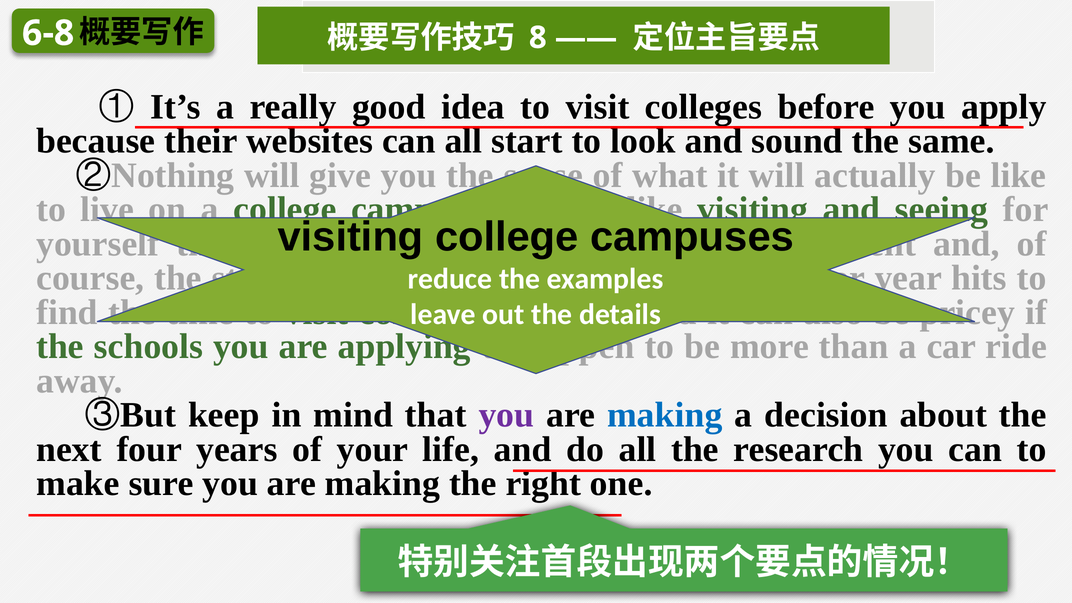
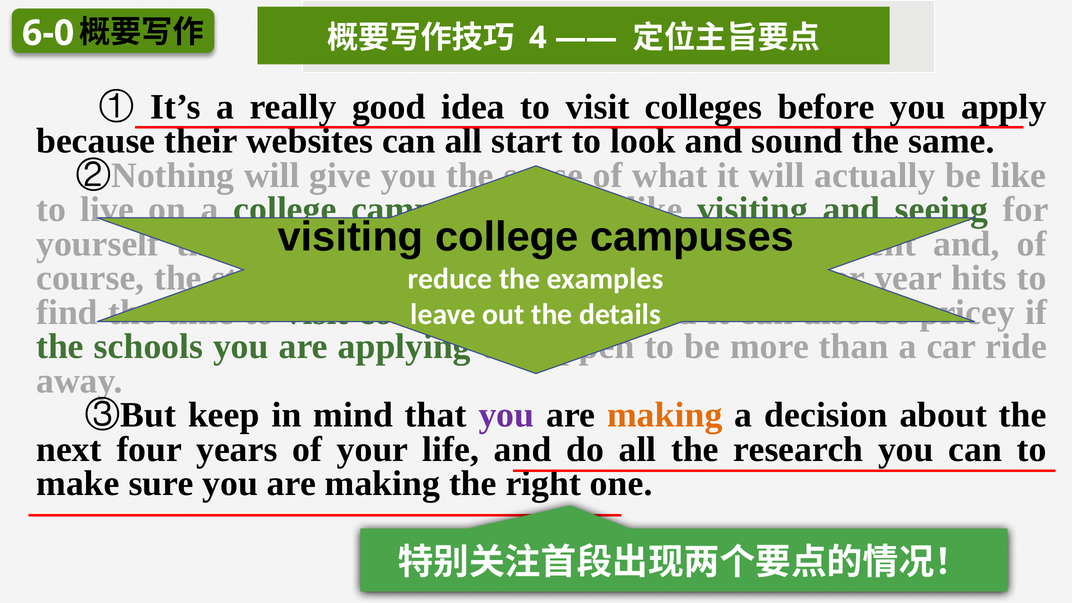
8: 8 -> 4
6-8: 6-8 -> 6-0
making at (665, 415) colour: blue -> orange
